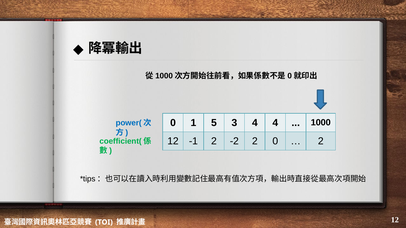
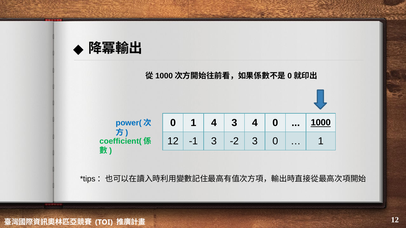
1 5: 5 -> 4
4 4: 4 -> 0
1000 underline: none -> present
-1 2: 2 -> 3
-2 2: 2 -> 3
2 at (321, 141): 2 -> 1
